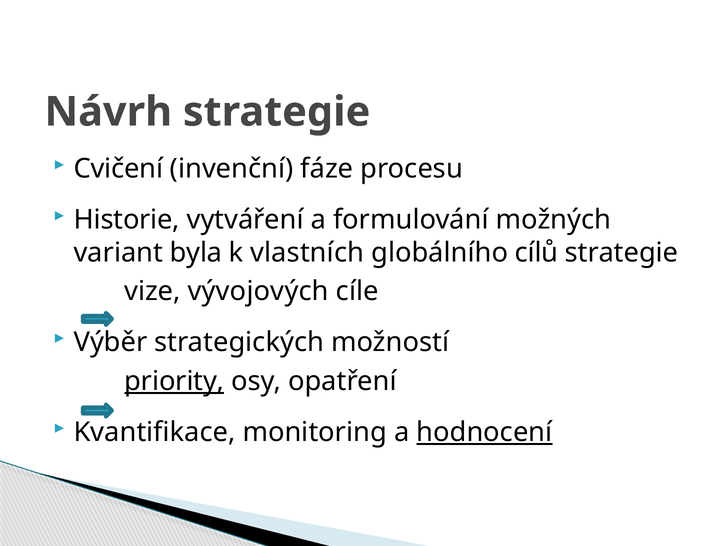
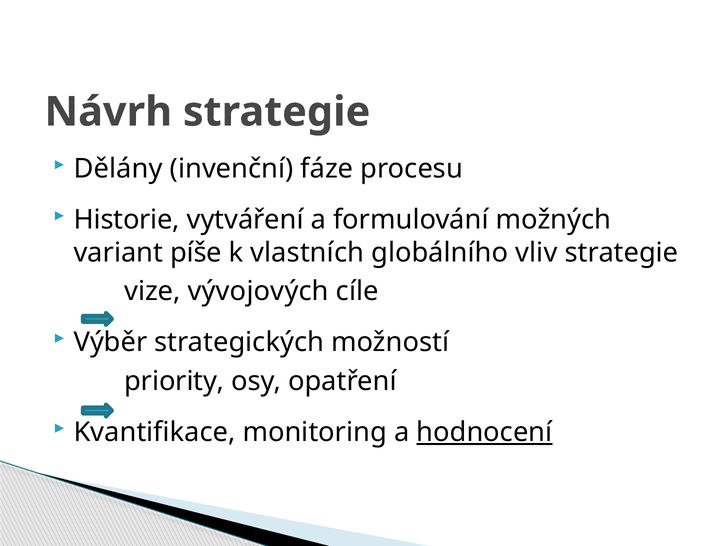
Cvičení: Cvičení -> Dělány
byla: byla -> píše
cílů: cílů -> vliv
priority underline: present -> none
